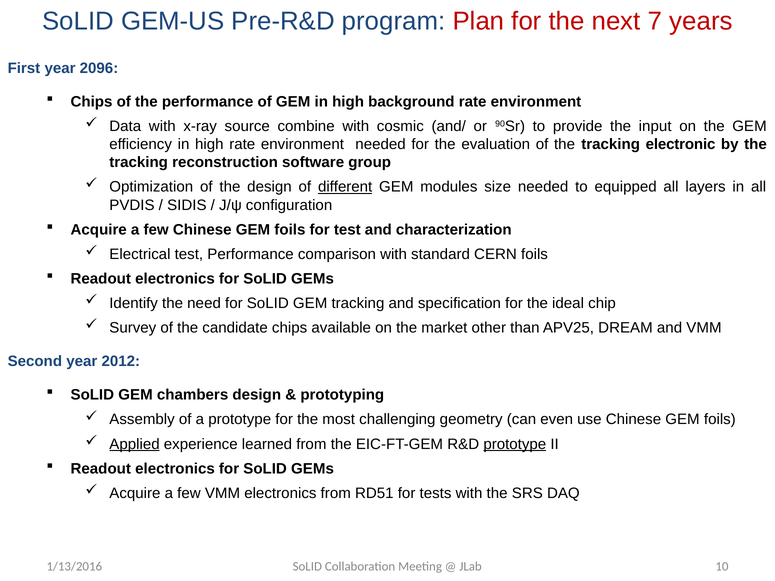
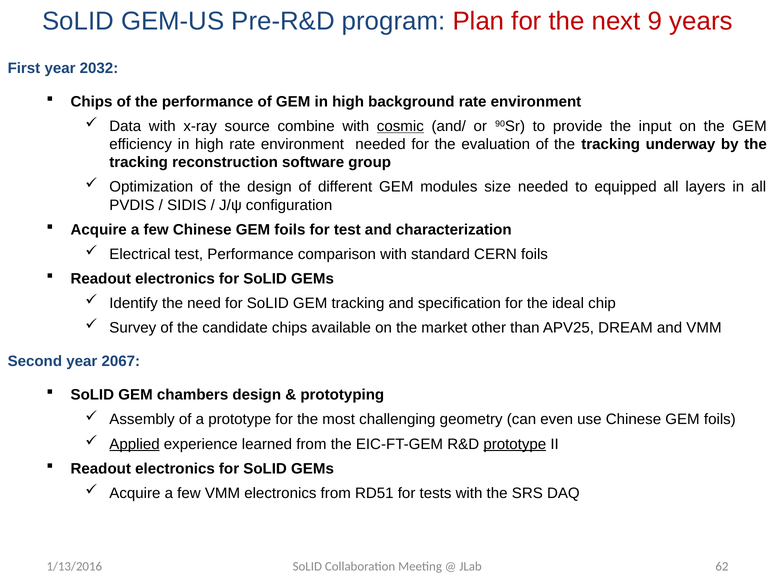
7: 7 -> 9
2096: 2096 -> 2032
cosmic underline: none -> present
electronic: electronic -> underway
different underline: present -> none
2012: 2012 -> 2067
10: 10 -> 62
